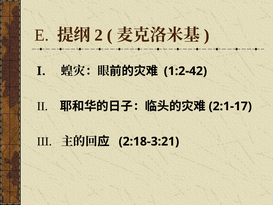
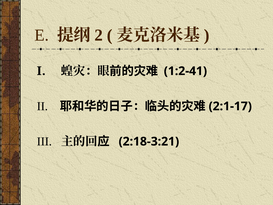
1:2-42: 1:2-42 -> 1:2-41
